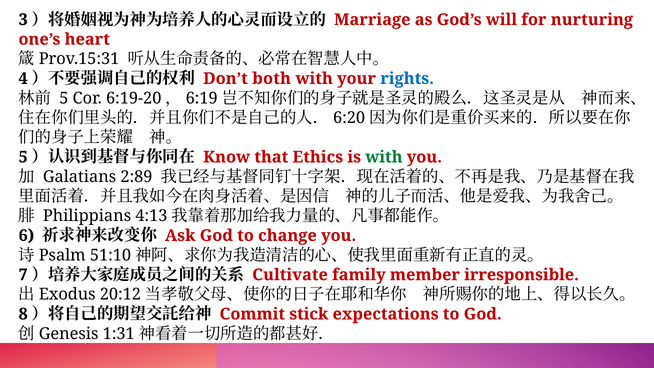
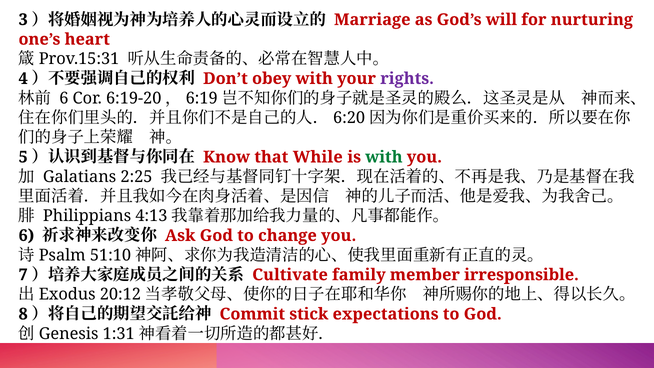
both: both -> obey
rights colour: blue -> purple
5 at (64, 98): 5 -> 6
Ethics: Ethics -> While
2:89: 2:89 -> 2:25
